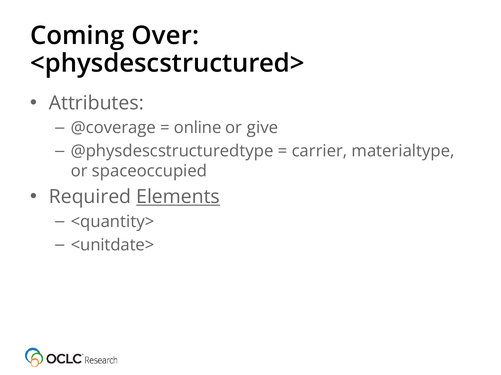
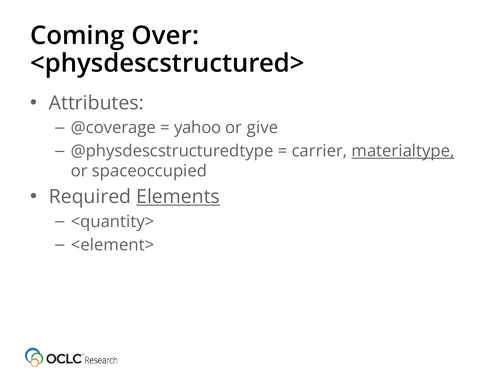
online: online -> yahoo
materialtype underline: none -> present
<unitdate>: <unitdate> -> <element>
